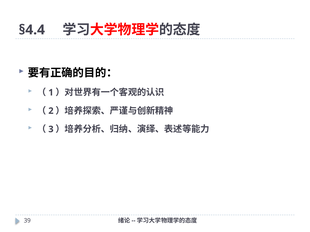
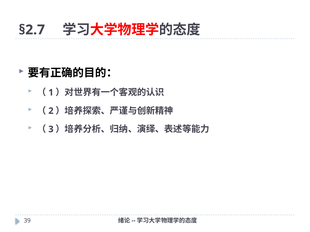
§4.4: §4.4 -> §2.7
